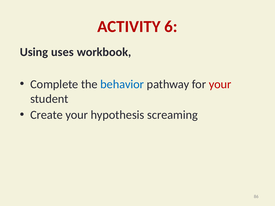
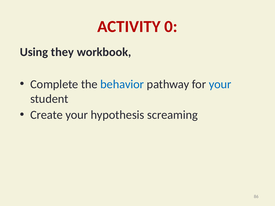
6: 6 -> 0
uses: uses -> they
your at (220, 84) colour: red -> blue
